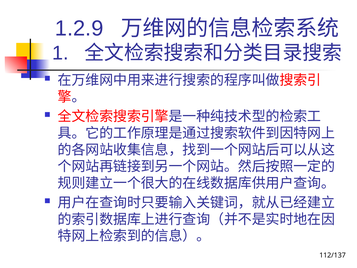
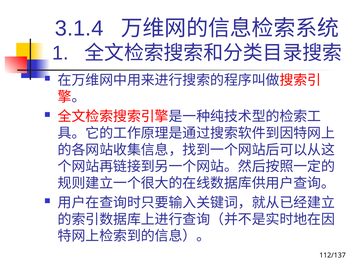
1.2.9: 1.2.9 -> 3.1.4
